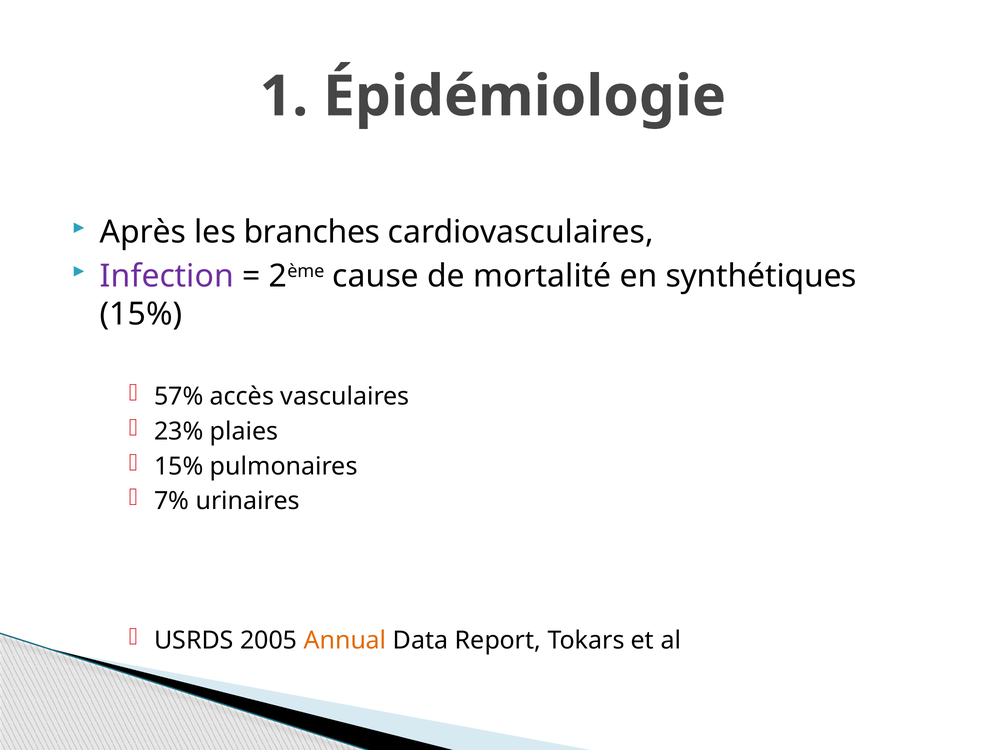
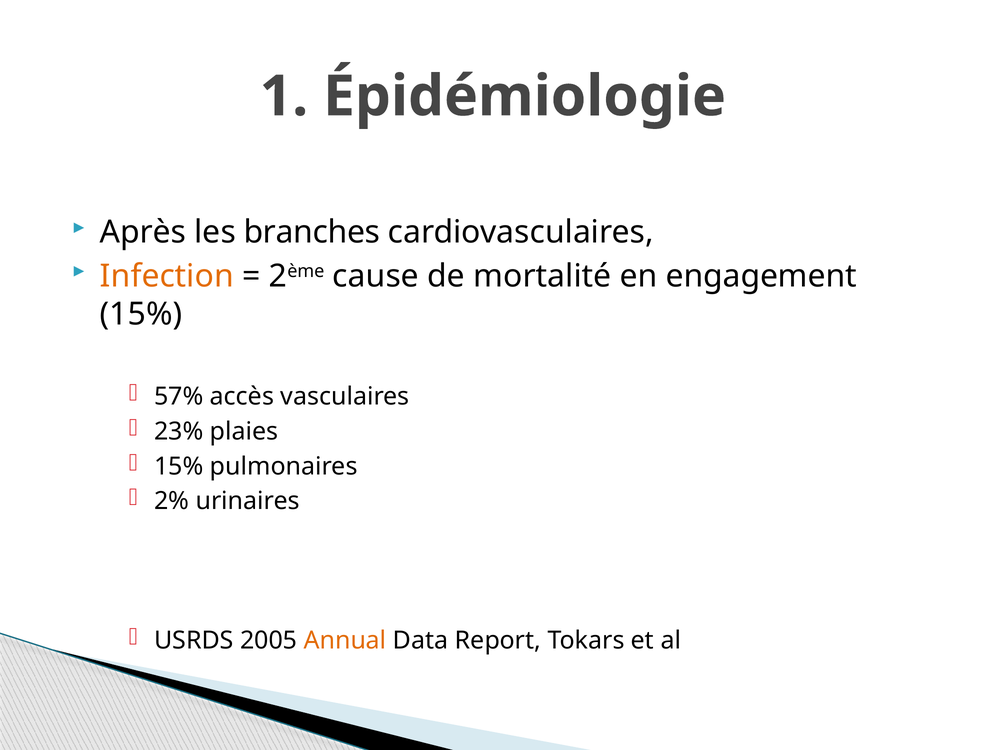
Infection colour: purple -> orange
synthétiques: synthétiques -> engagement
7%: 7% -> 2%
